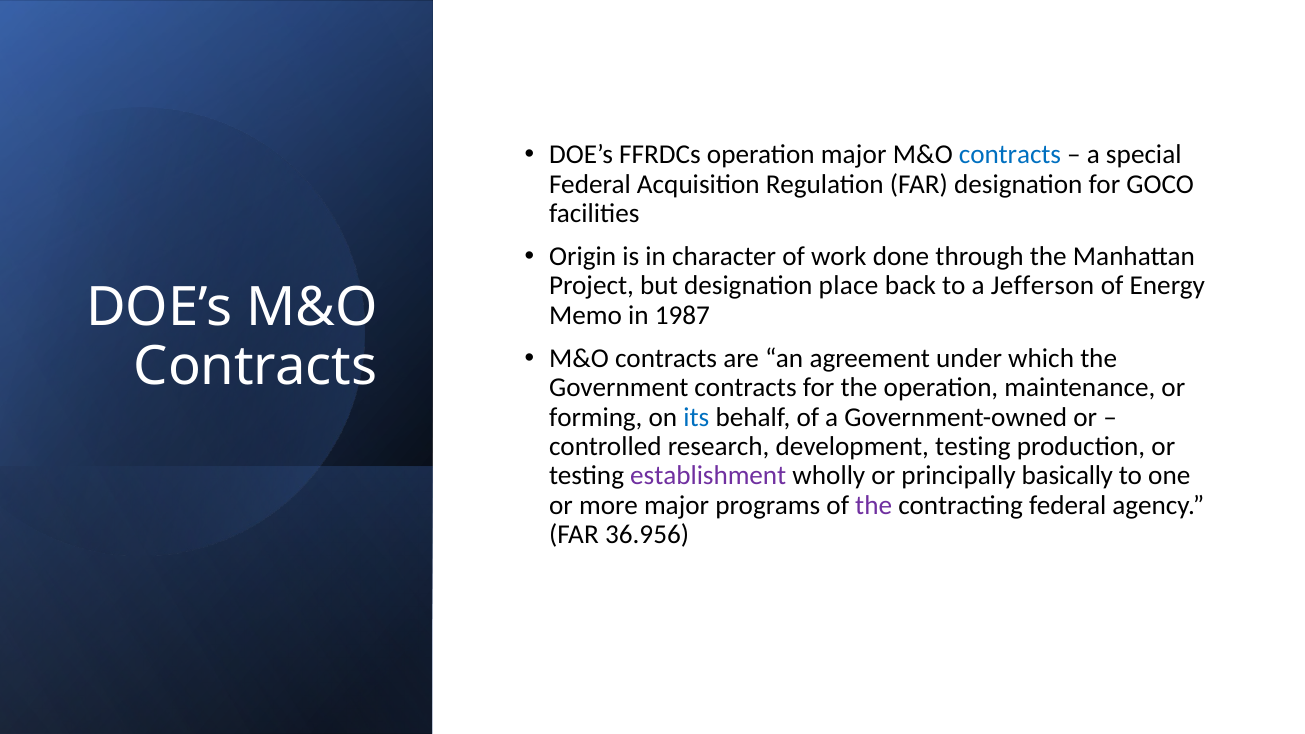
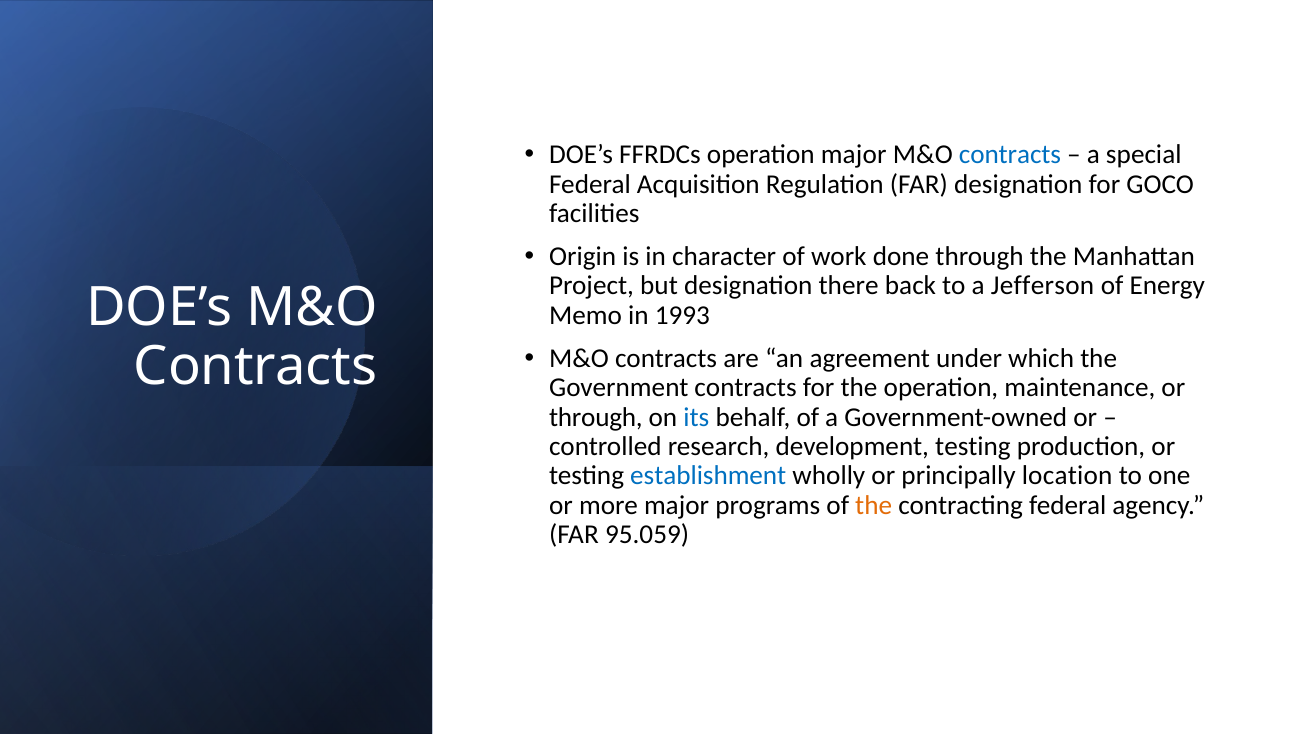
place: place -> there
1987: 1987 -> 1993
forming at (596, 417): forming -> through
establishment colour: purple -> blue
basically: basically -> location
the at (874, 505) colour: purple -> orange
36.956: 36.956 -> 95.059
